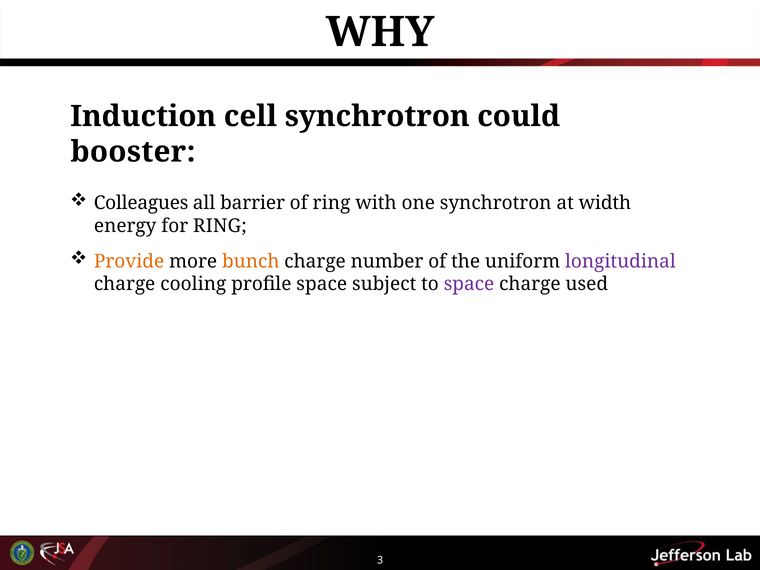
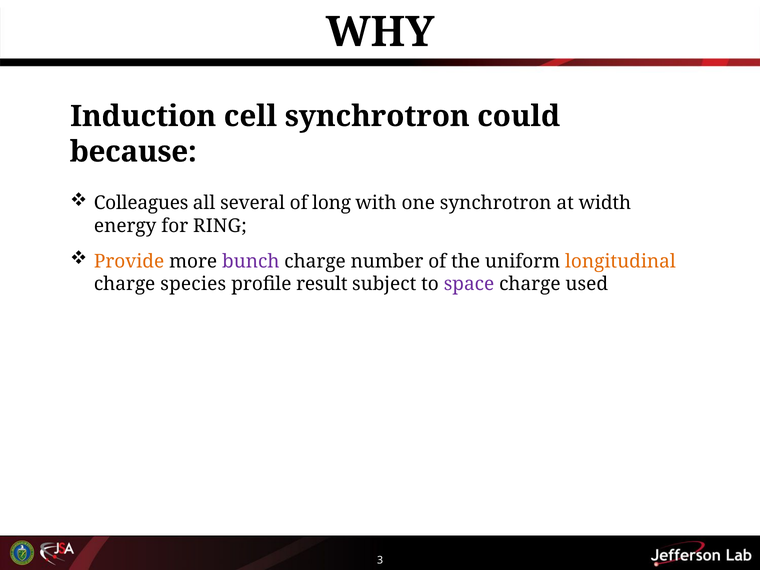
booster: booster -> because
barrier: barrier -> several
of ring: ring -> long
bunch colour: orange -> purple
longitudinal colour: purple -> orange
cooling: cooling -> species
profile space: space -> result
